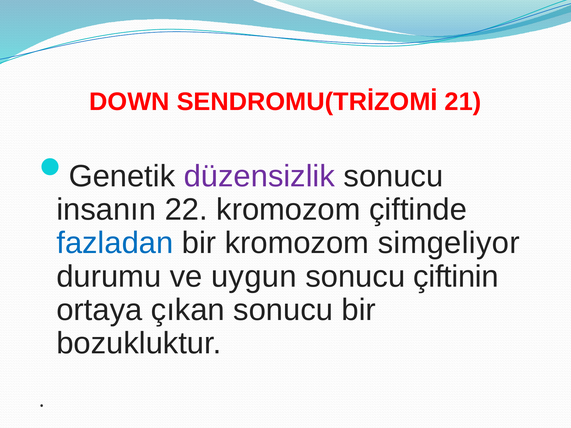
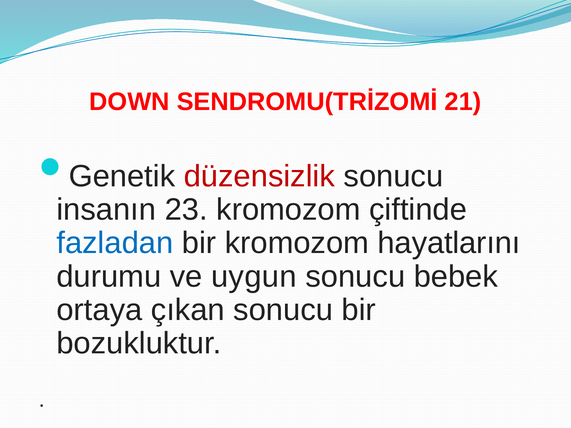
düzensizlik colour: purple -> red
22: 22 -> 23
simgeliyor: simgeliyor -> hayatlarını
çiftinin: çiftinin -> bebek
